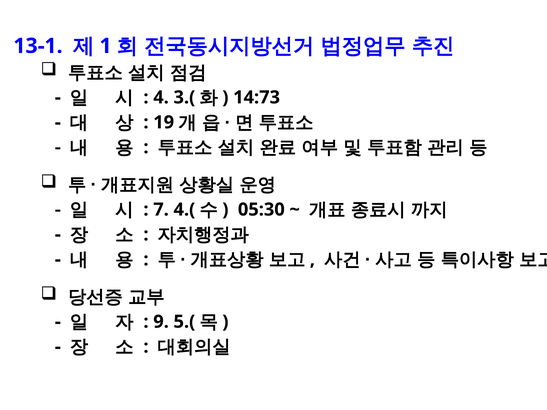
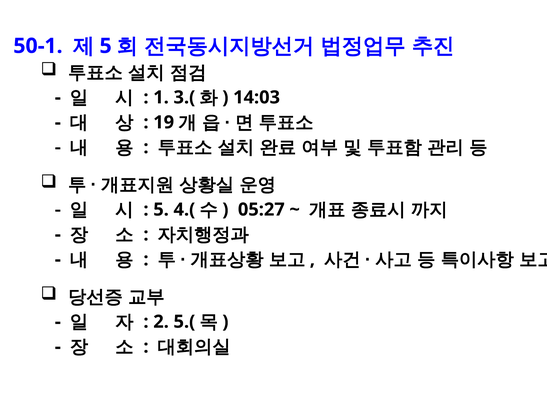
13-1: 13-1 -> 50-1
1 at (106, 46): 1 -> 5
4: 4 -> 1
14:73: 14:73 -> 14:03
7 at (161, 210): 7 -> 5
05:30: 05:30 -> 05:27
9: 9 -> 2
